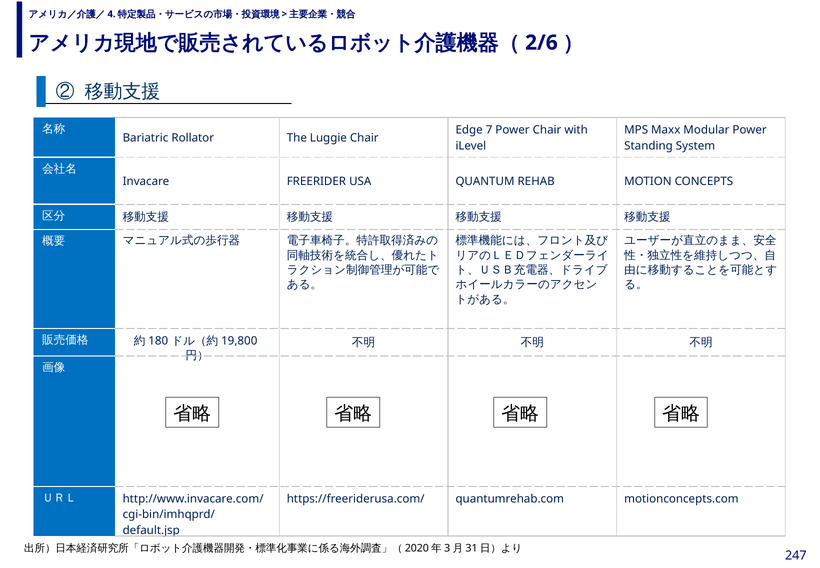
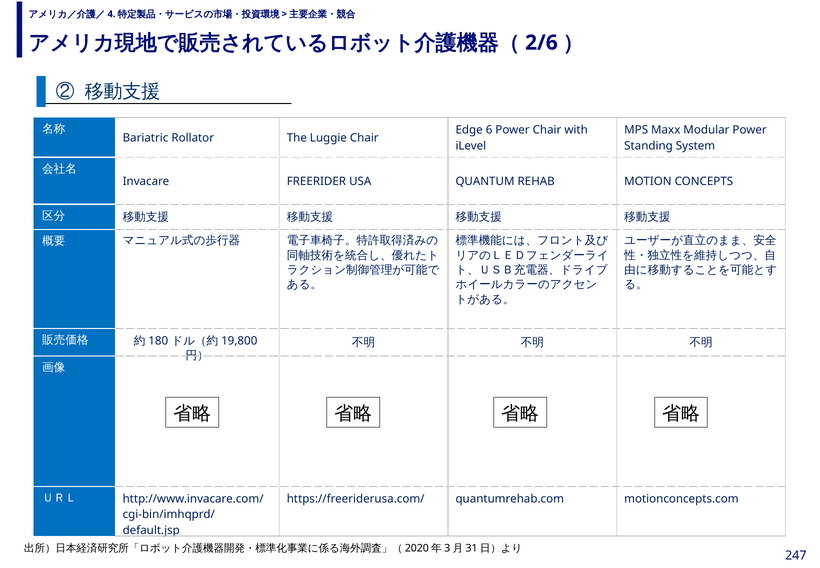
7: 7 -> 6
